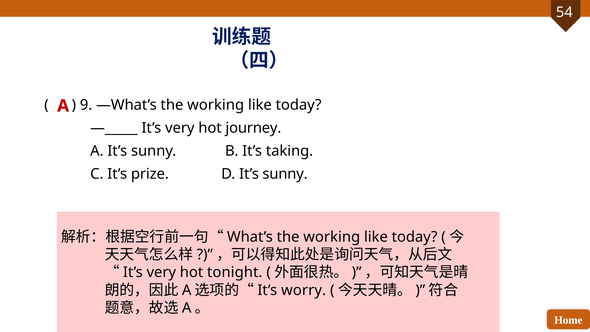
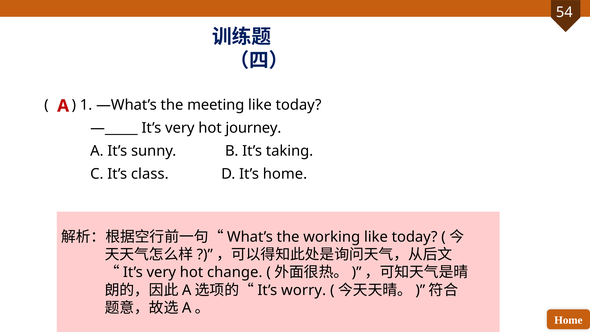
9: 9 -> 1
—What’s the working: working -> meeting
prize: prize -> class
D It’s sunny: sunny -> home
tonight: tonight -> change
